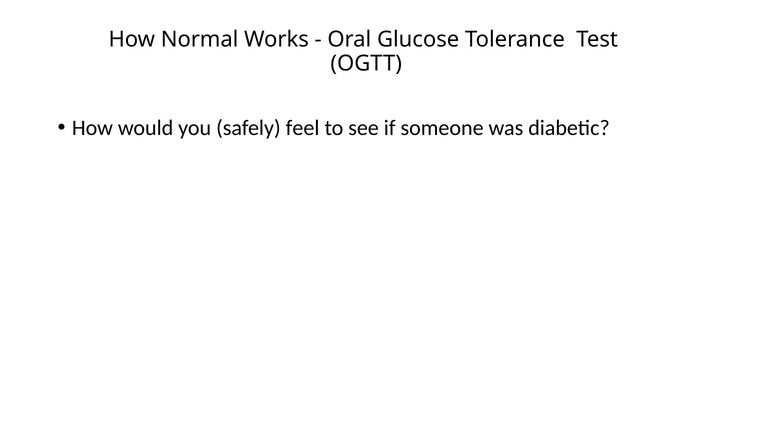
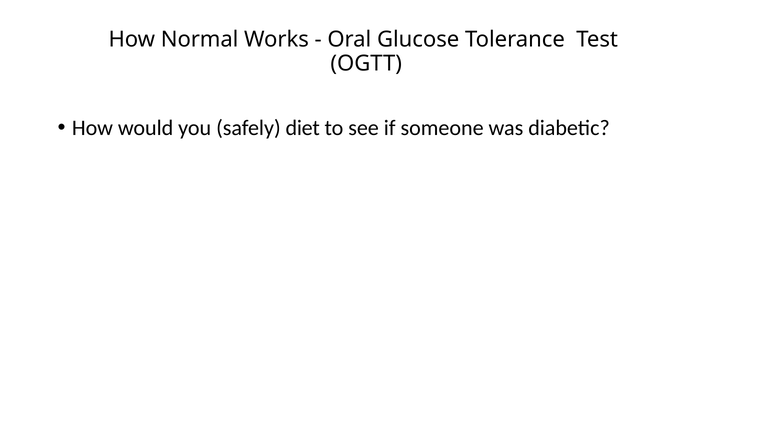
feel: feel -> diet
